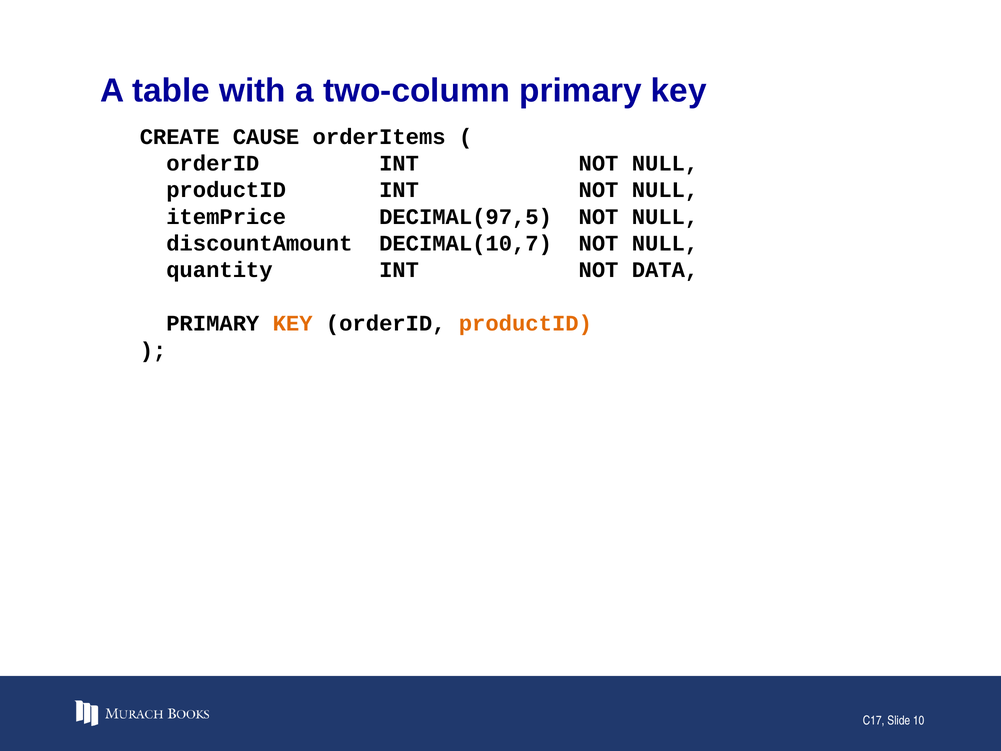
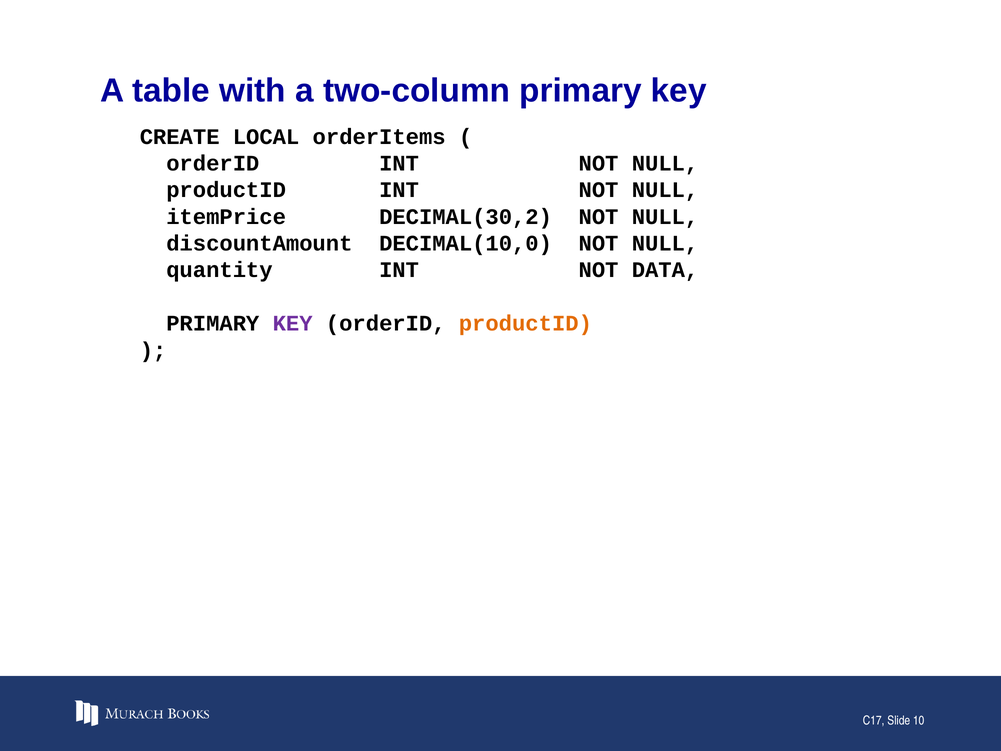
CAUSE: CAUSE -> LOCAL
DECIMAL(97,5: DECIMAL(97,5 -> DECIMAL(30,2
DECIMAL(10,7: DECIMAL(10,7 -> DECIMAL(10,0
KEY at (293, 323) colour: orange -> purple
